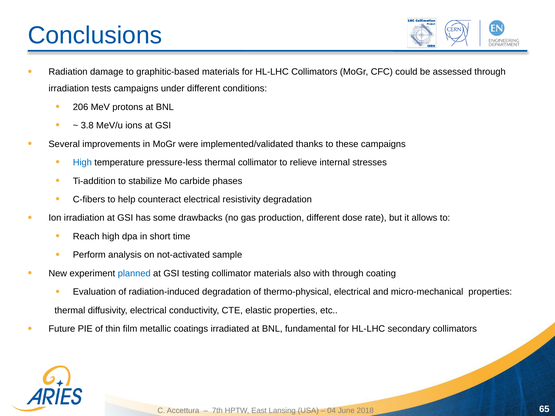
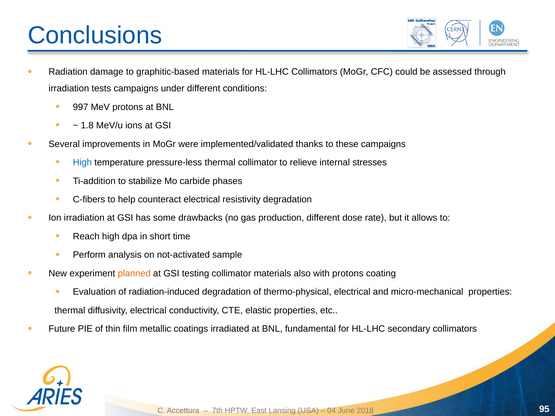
206: 206 -> 997
3.8: 3.8 -> 1.8
planned colour: blue -> orange
with through: through -> protons
65: 65 -> 95
